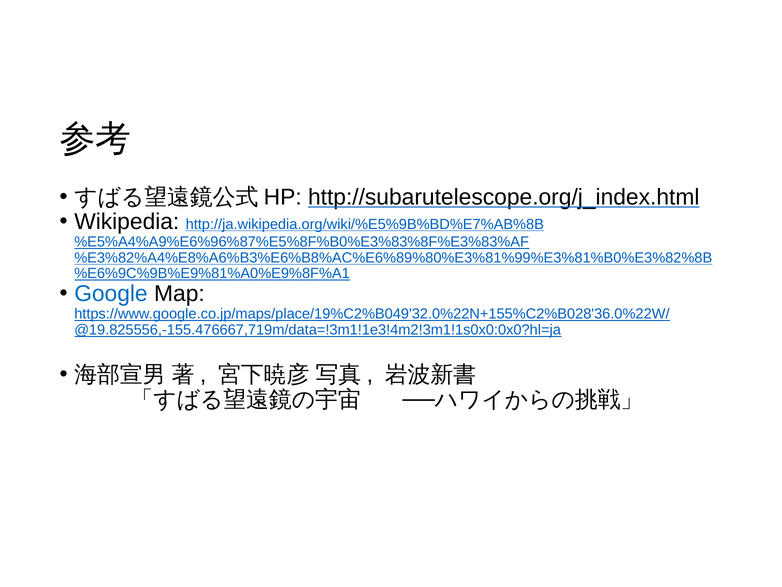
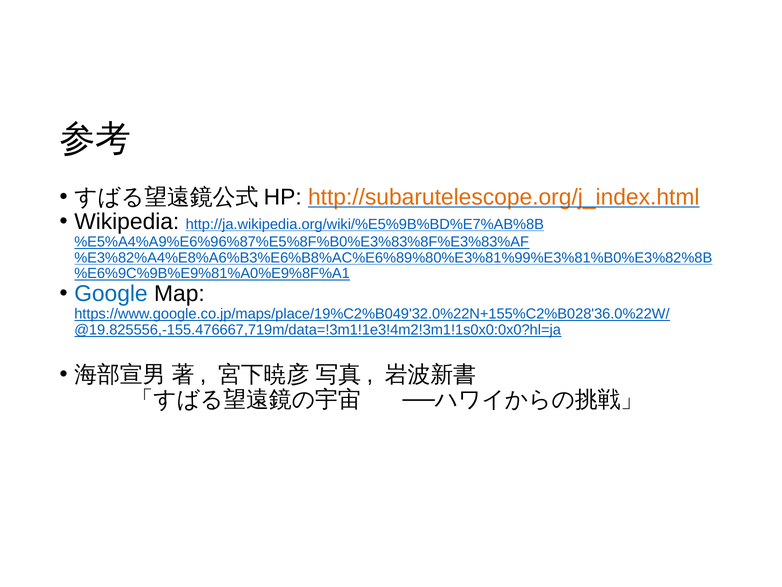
http://subarutelescope.org/j_index.html colour: black -> orange
